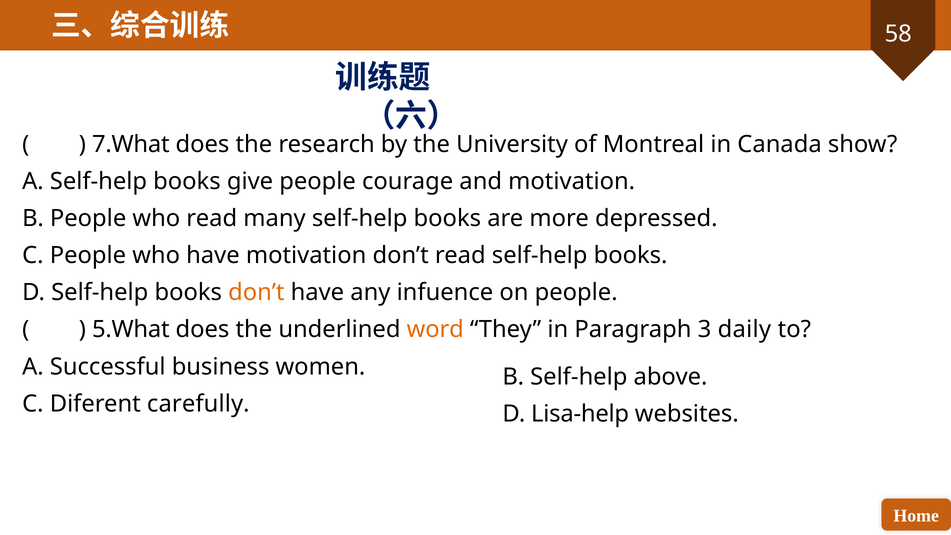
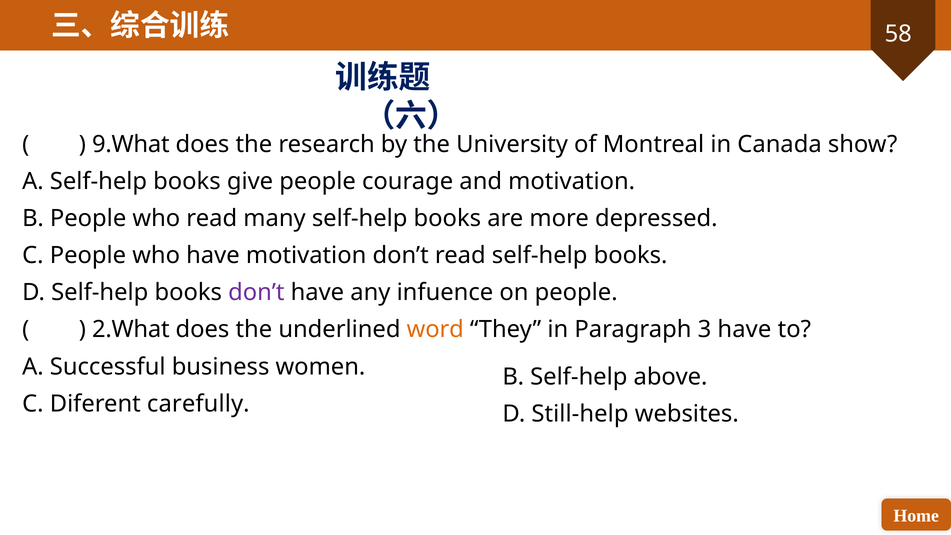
7.What: 7.What -> 9.What
don’t at (256, 293) colour: orange -> purple
5.What: 5.What -> 2.What
3 daily: daily -> have
Lisa-help: Lisa-help -> Still-help
